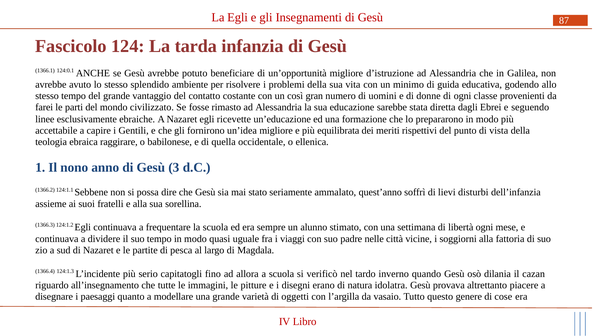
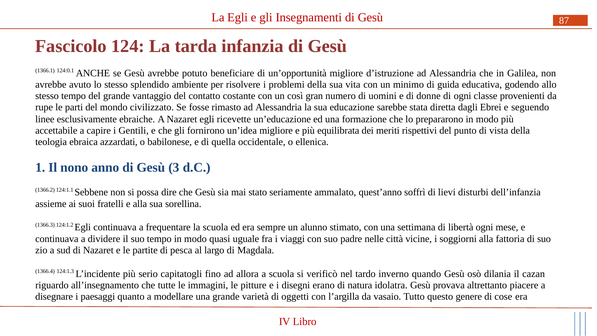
farei: farei -> rupe
raggirare: raggirare -> azzardati
